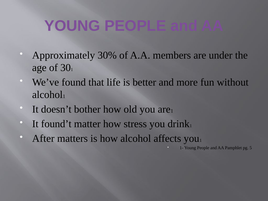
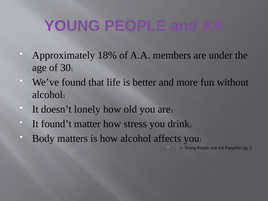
30%: 30% -> 18%
bother: bother -> lonely
After: After -> Body
